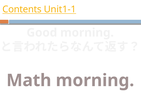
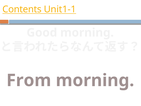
Math: Math -> From
